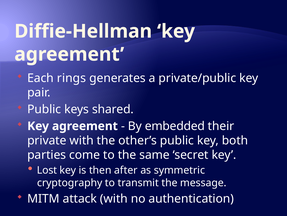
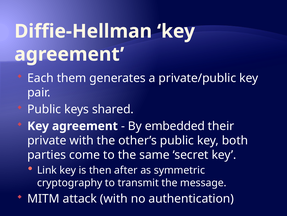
rings: rings -> them
Lost: Lost -> Link
